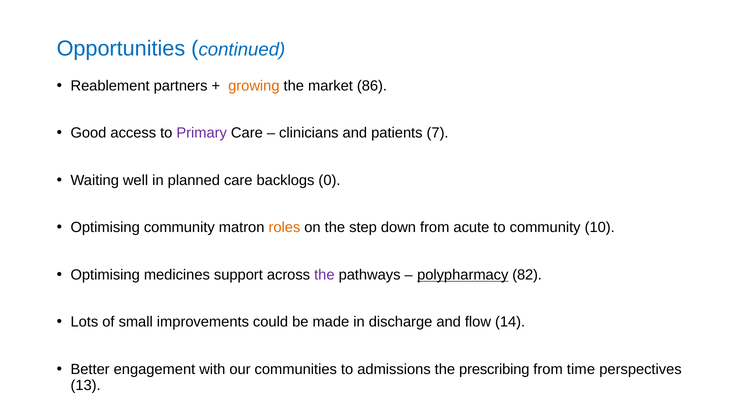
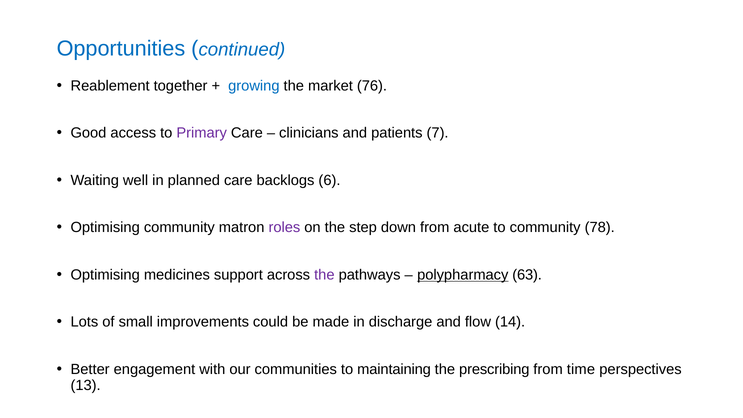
partners: partners -> together
growing colour: orange -> blue
86: 86 -> 76
0: 0 -> 6
roles colour: orange -> purple
10: 10 -> 78
82: 82 -> 63
admissions: admissions -> maintaining
